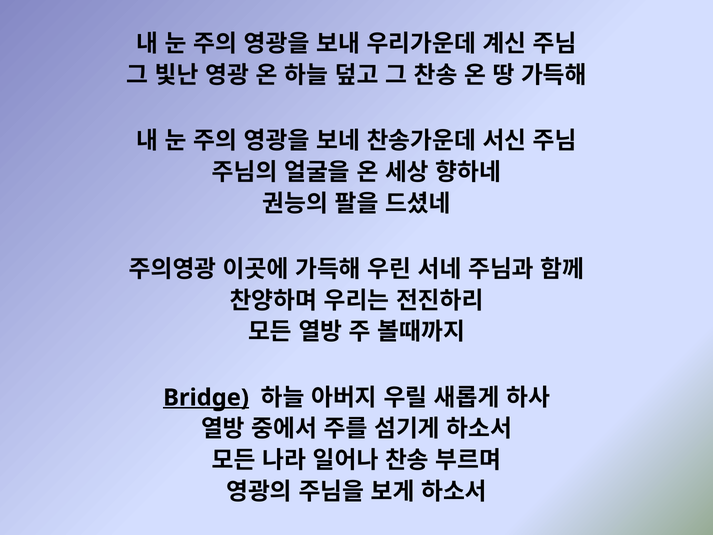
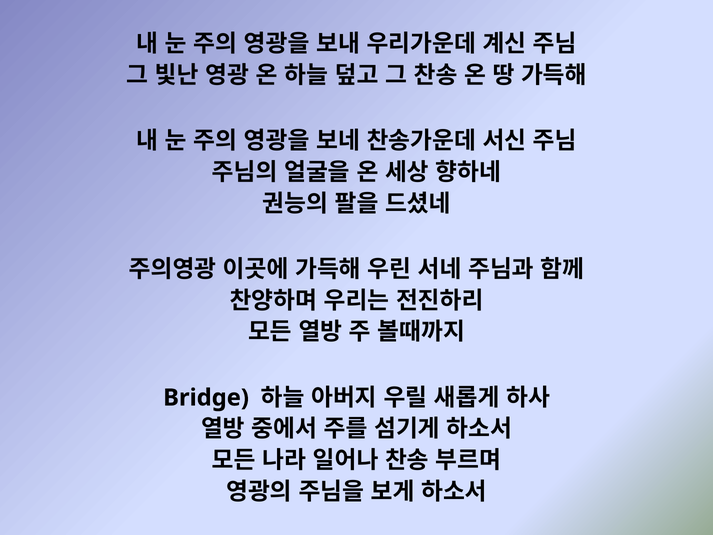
Bridge underline: present -> none
